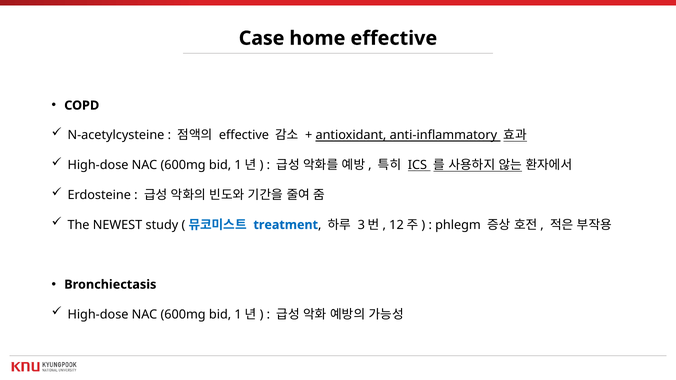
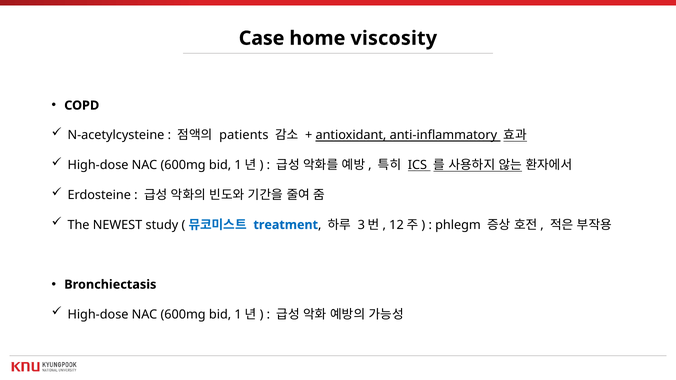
home effective: effective -> viscosity
effective at (244, 135): effective -> patients
